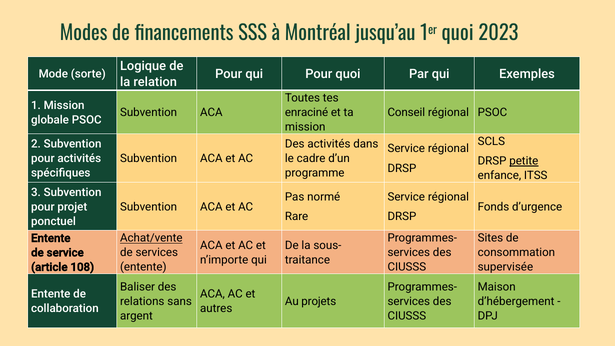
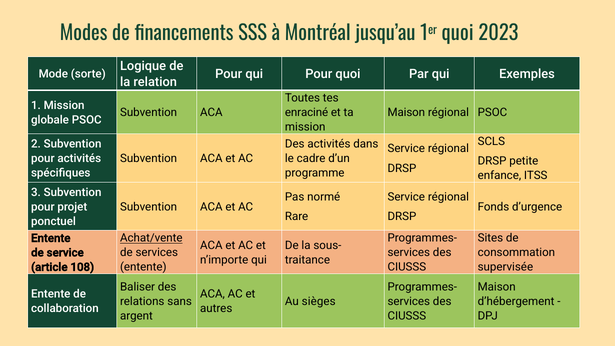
Conseil at (406, 112): Conseil -> Maison
petite underline: present -> none
projets: projets -> sièges
